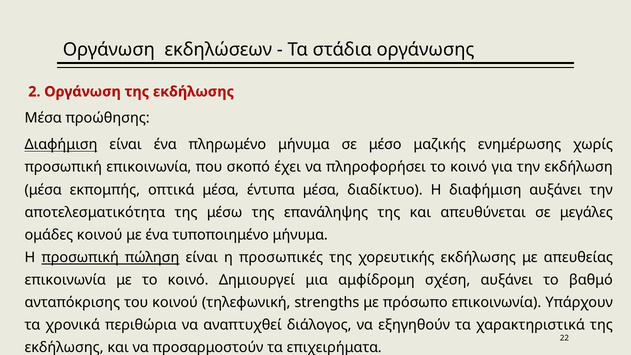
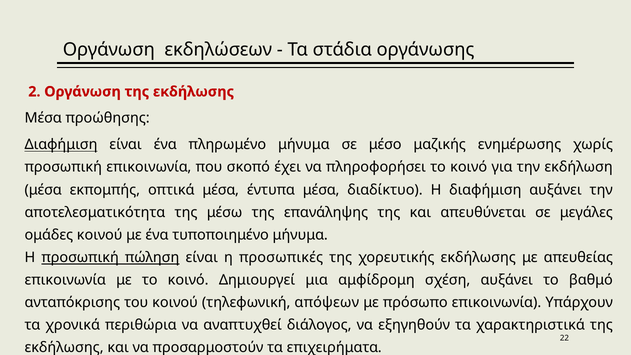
strengths: strengths -> απόψεων
